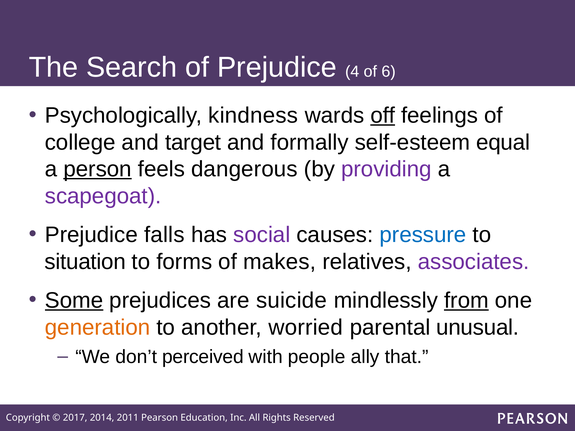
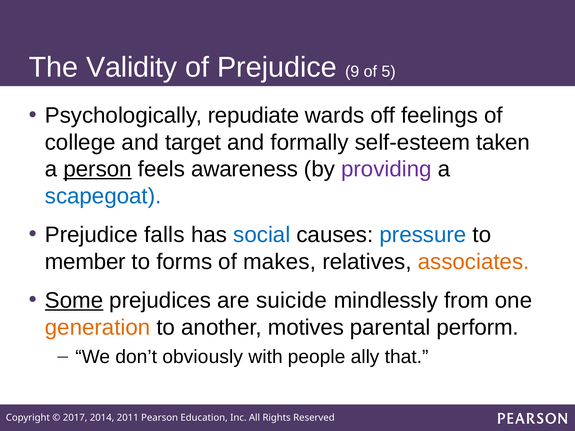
Search: Search -> Validity
4: 4 -> 9
6: 6 -> 5
kindness: kindness -> repudiate
off underline: present -> none
equal: equal -> taken
dangerous: dangerous -> awareness
scapegoat colour: purple -> blue
social colour: purple -> blue
situation: situation -> member
associates colour: purple -> orange
from underline: present -> none
worried: worried -> motives
unusual: unusual -> perform
perceived: perceived -> obviously
